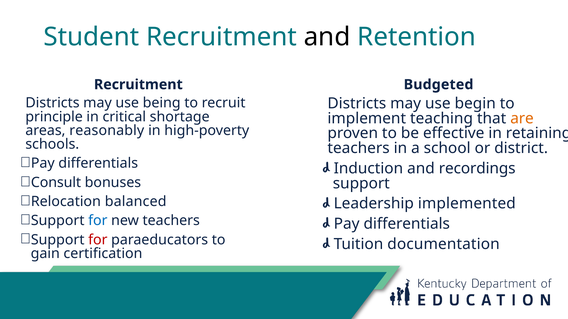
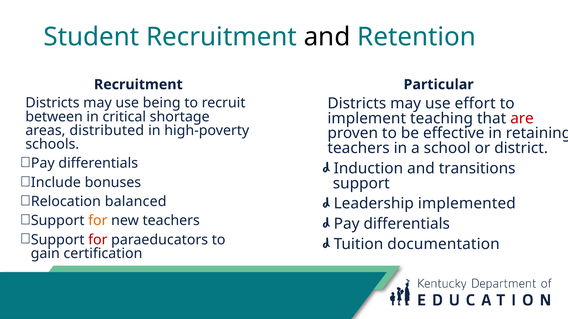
Budgeted: Budgeted -> Particular
begin: begin -> effort
principle: principle -> between
are colour: orange -> red
reasonably: reasonably -> distributed
recordings: recordings -> transitions
Consult: Consult -> Include
for at (98, 221) colour: blue -> orange
